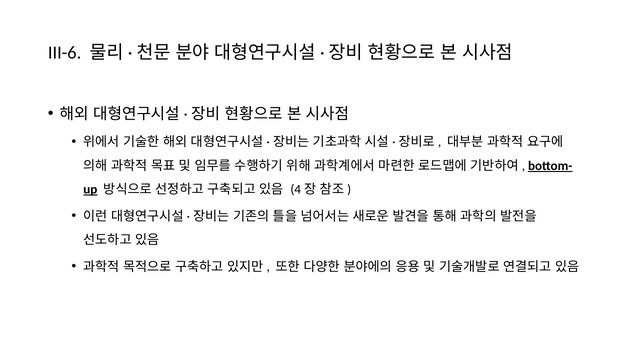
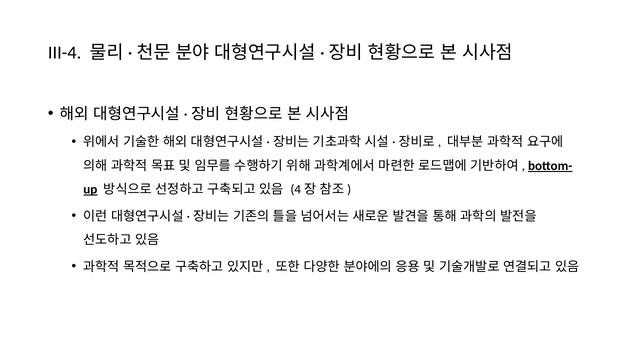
III-6: III-6 -> III-4
